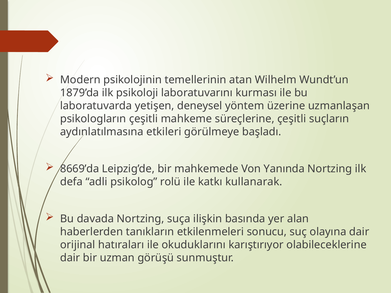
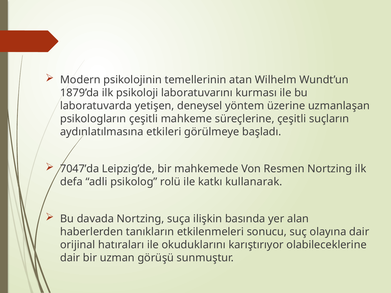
8669’da: 8669’da -> 7047’da
Yanında: Yanında -> Resmen
